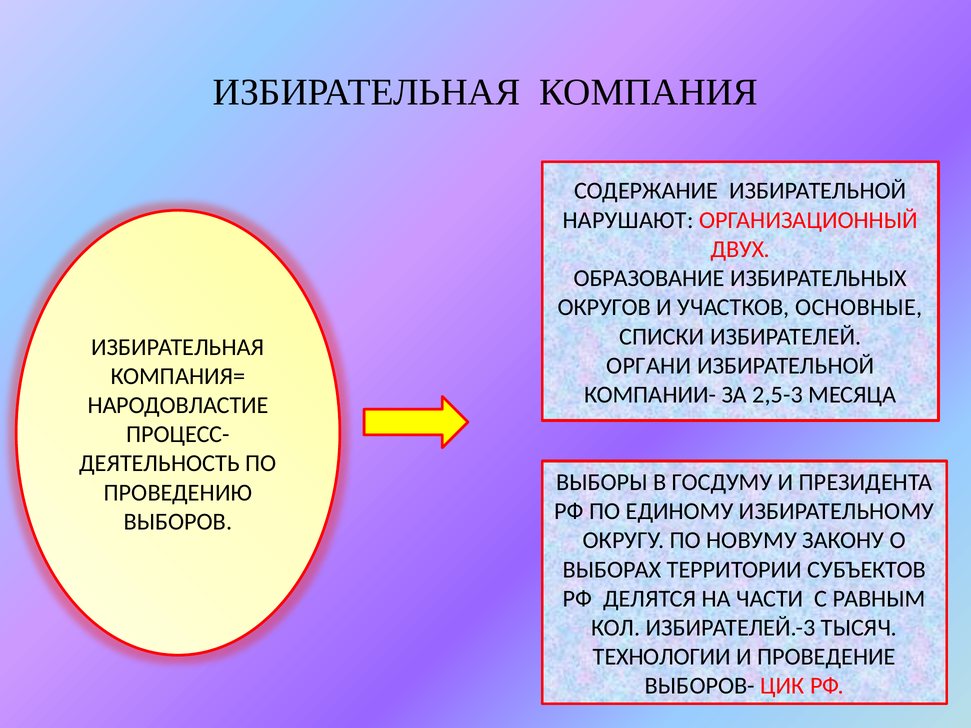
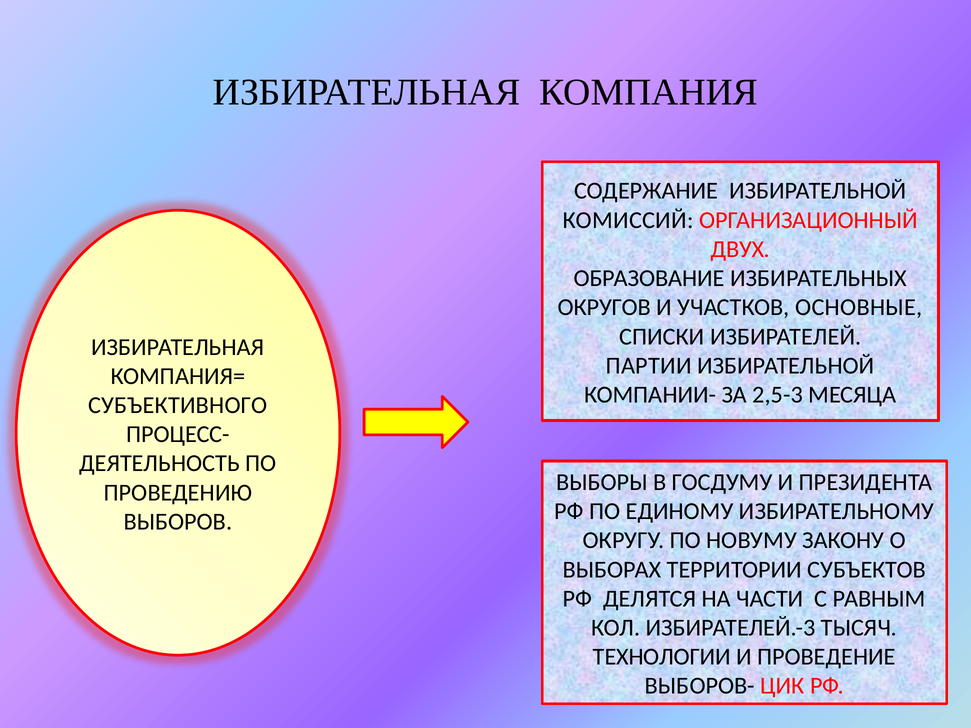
НАРУШАЮТ: НАРУШАЮТ -> КОМИССИЙ
ОРГАНИ: ОРГАНИ -> ПАРТИИ
НАРОДОВЛАСТИЕ: НАРОДОВЛАСТИЕ -> СУБЪЕКТИВНОГО
